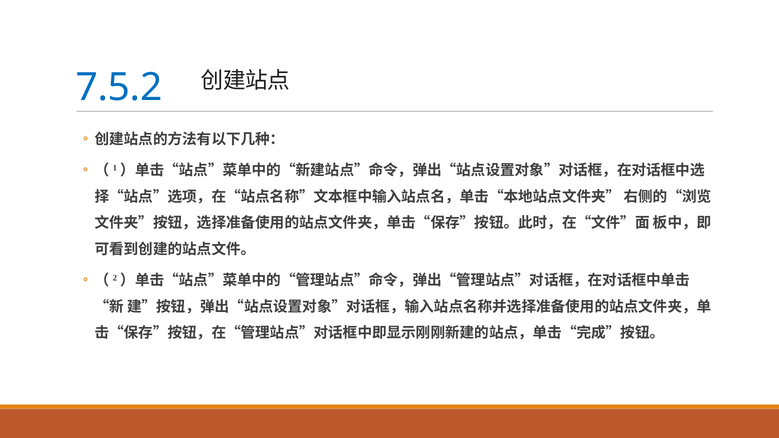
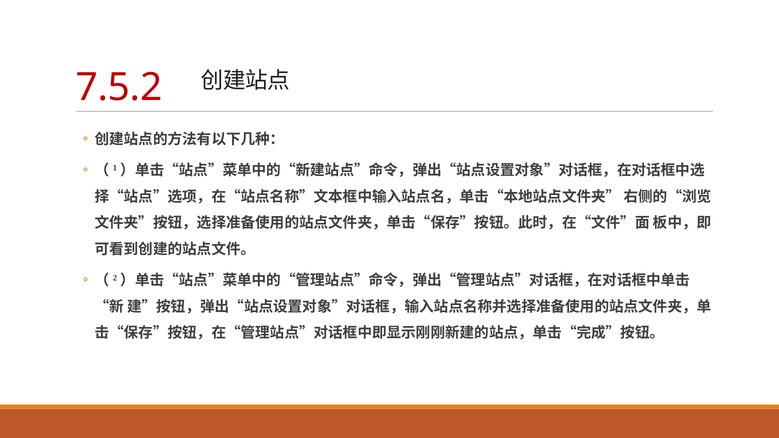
7.5.2 colour: blue -> red
